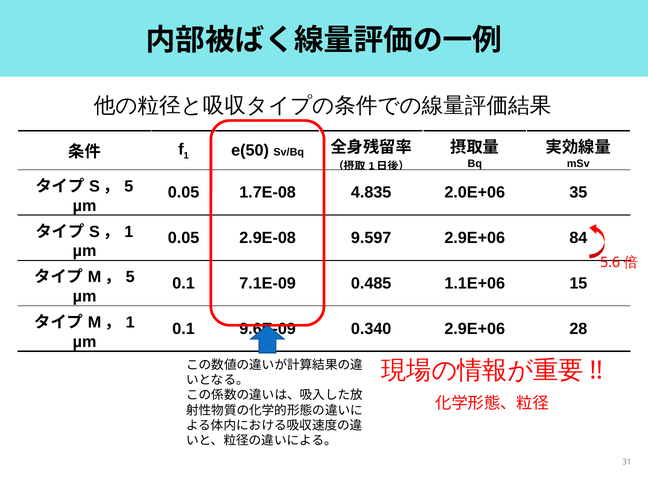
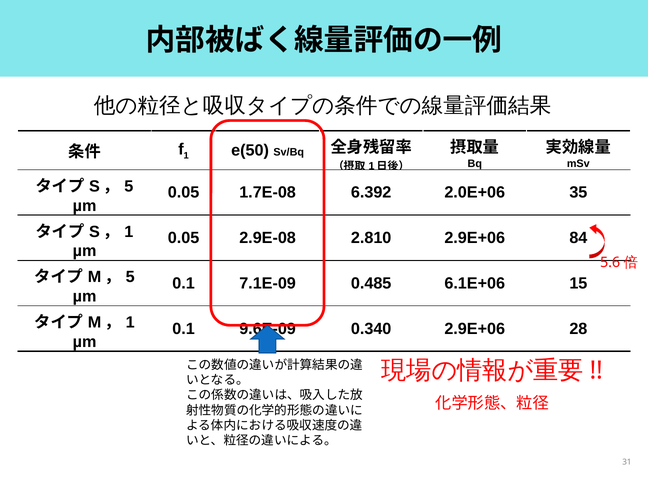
4.835: 4.835 -> 6.392
9.597: 9.597 -> 2.810
1.1E+06: 1.1E+06 -> 6.1E+06
